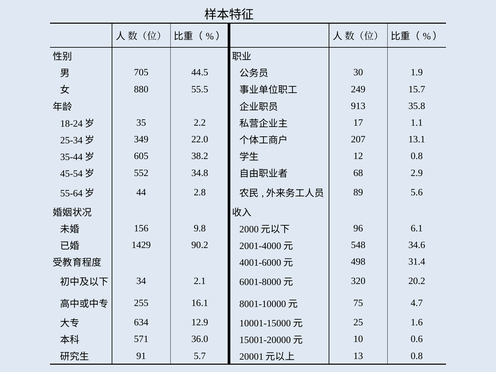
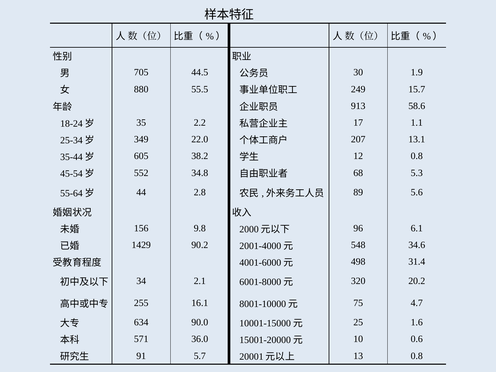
35.8: 35.8 -> 58.6
2.9: 2.9 -> 5.3
12.9: 12.9 -> 90.0
